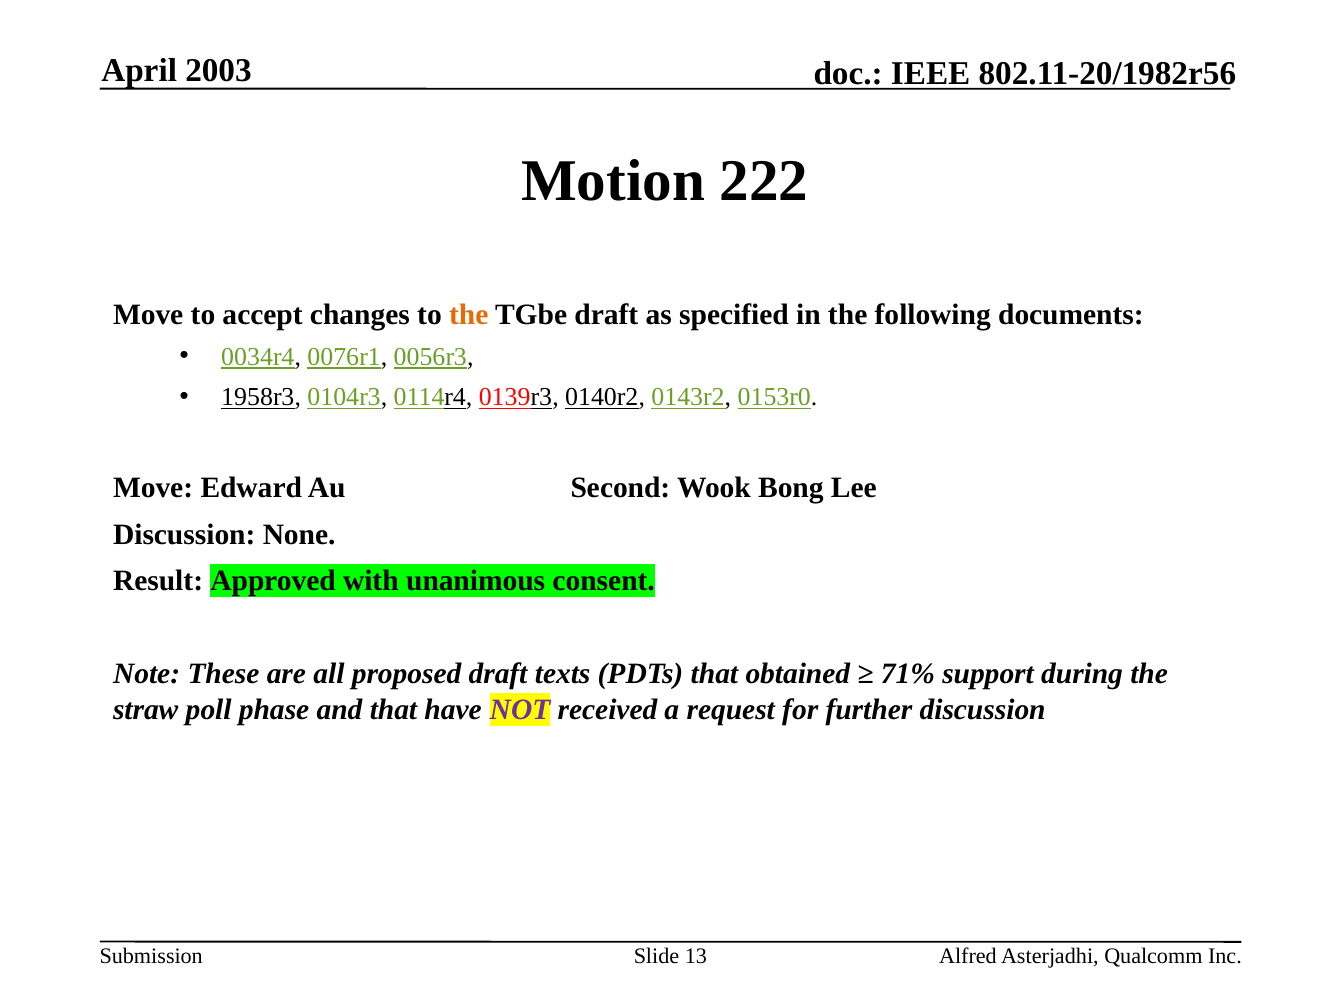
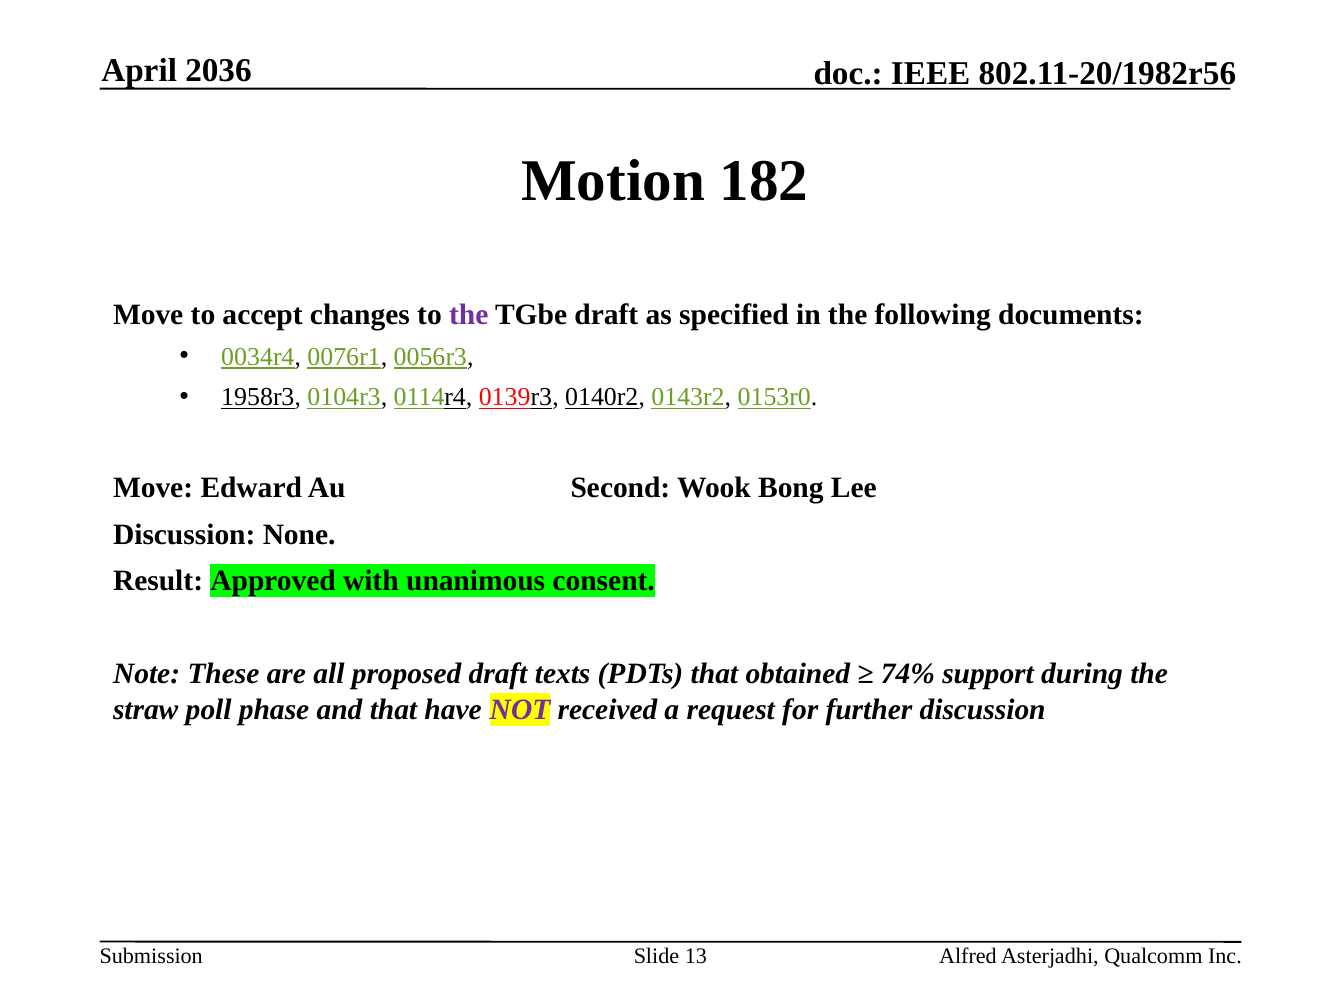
2003: 2003 -> 2036
222: 222 -> 182
the at (469, 315) colour: orange -> purple
71%: 71% -> 74%
